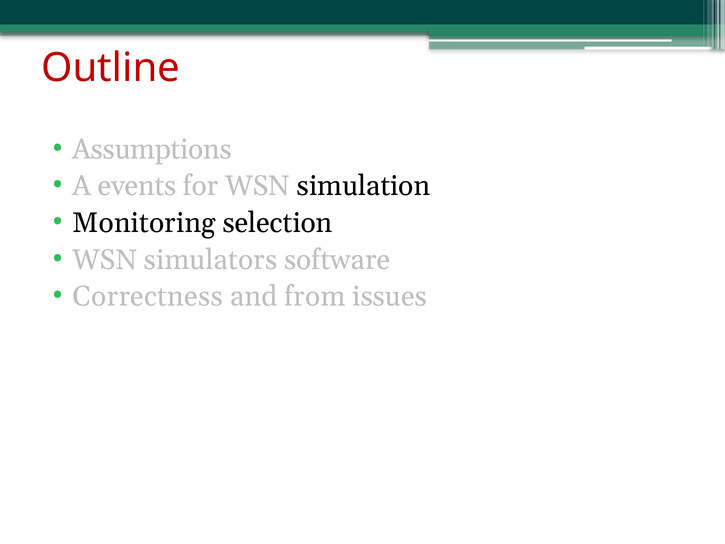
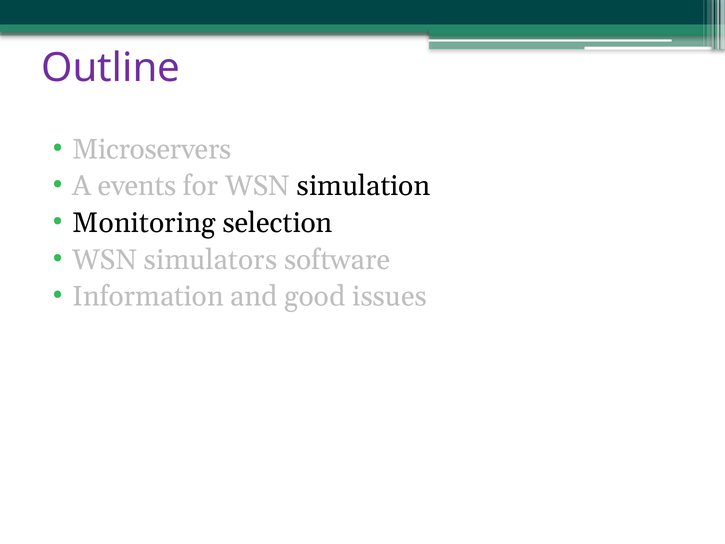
Outline colour: red -> purple
Assumptions: Assumptions -> Microservers
Correctness: Correctness -> Information
from: from -> good
